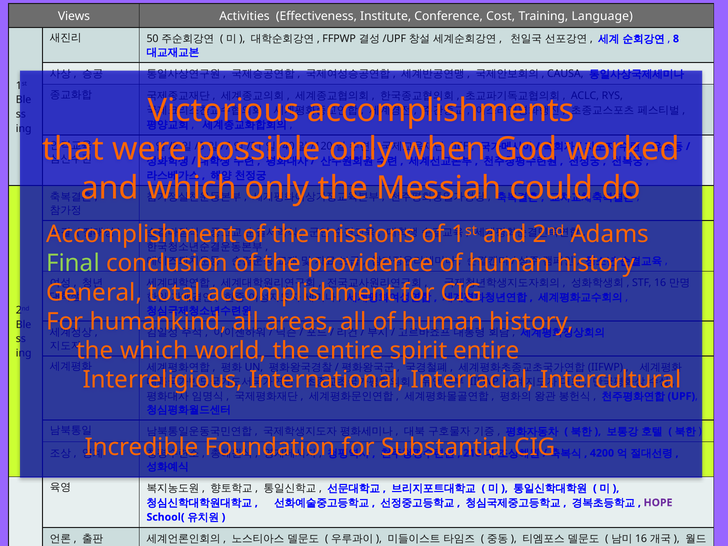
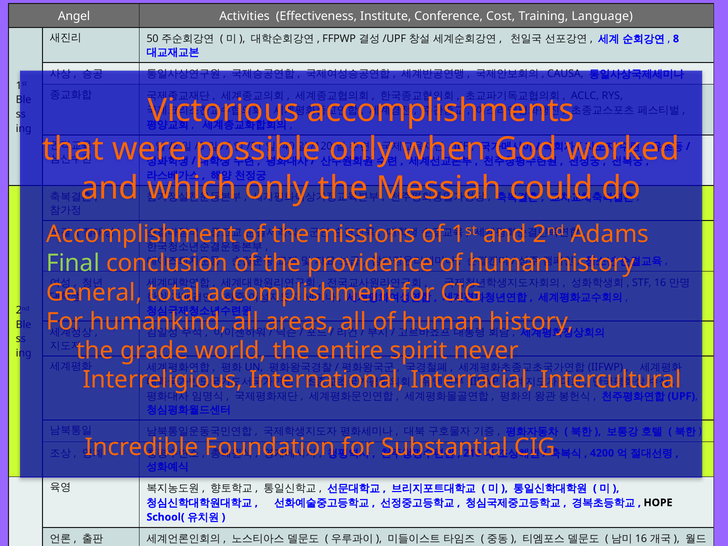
Views: Views -> Angel
the which: which -> grade
entire at (486, 351): entire -> never
HOPE colour: purple -> black
